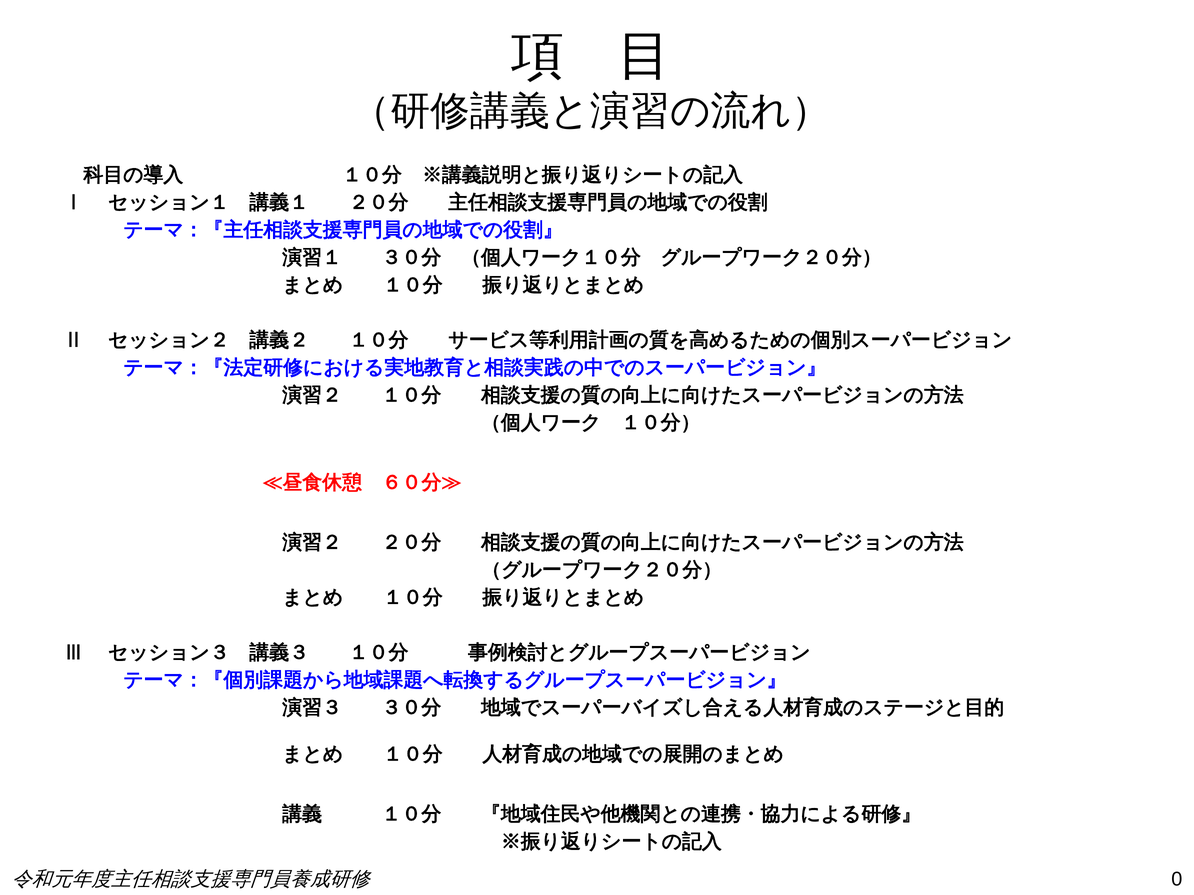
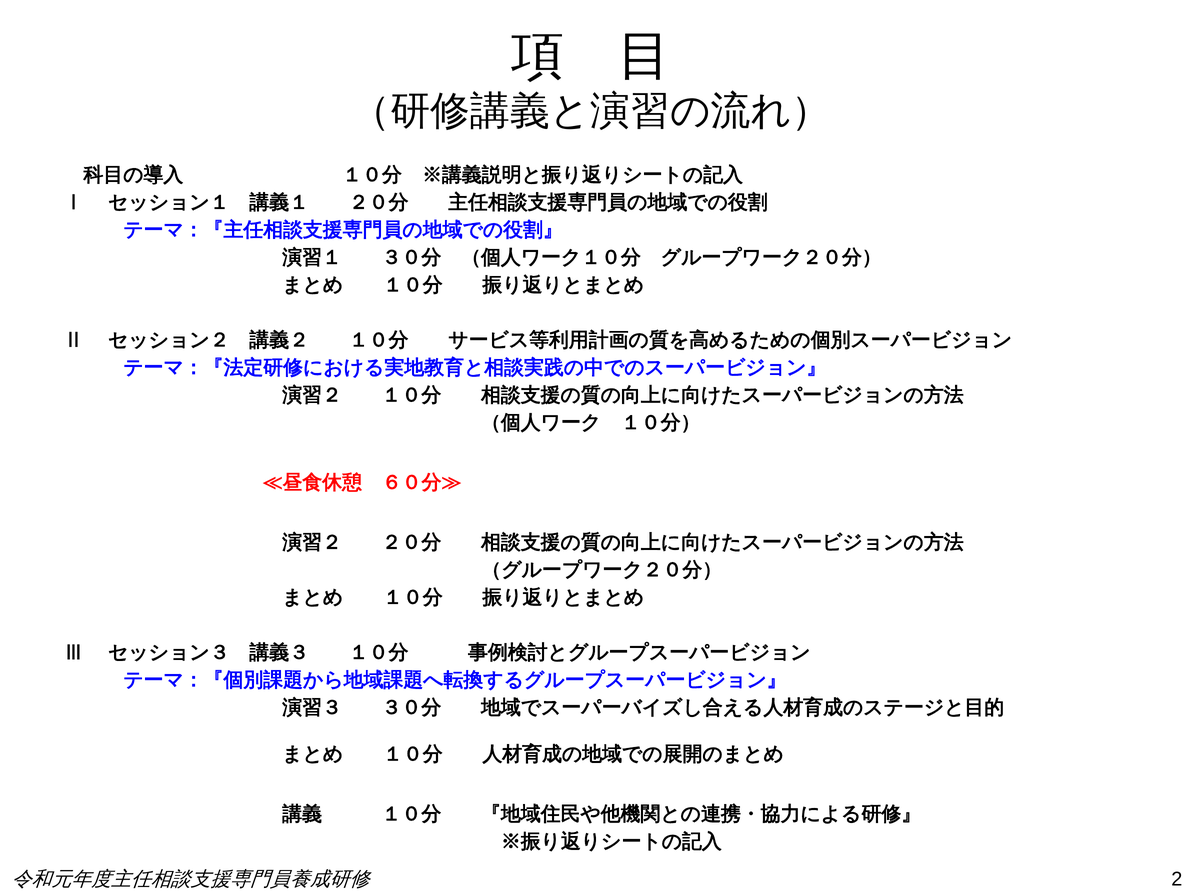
0: 0 -> 2
